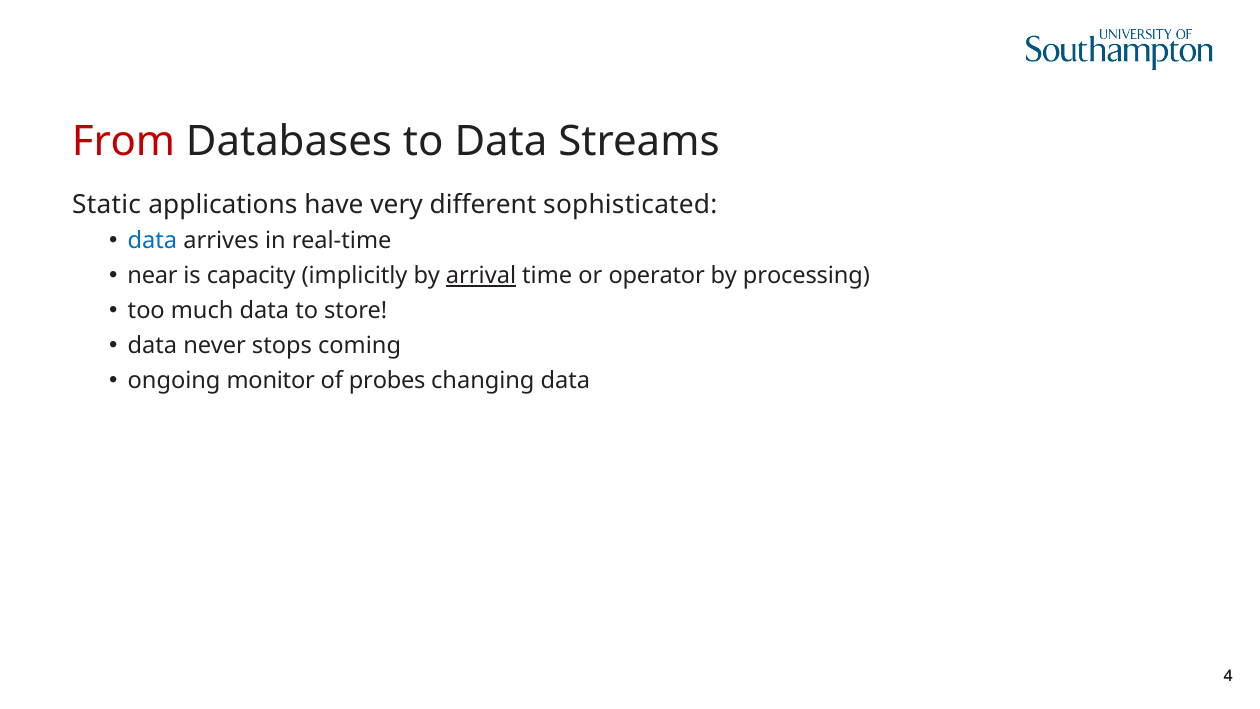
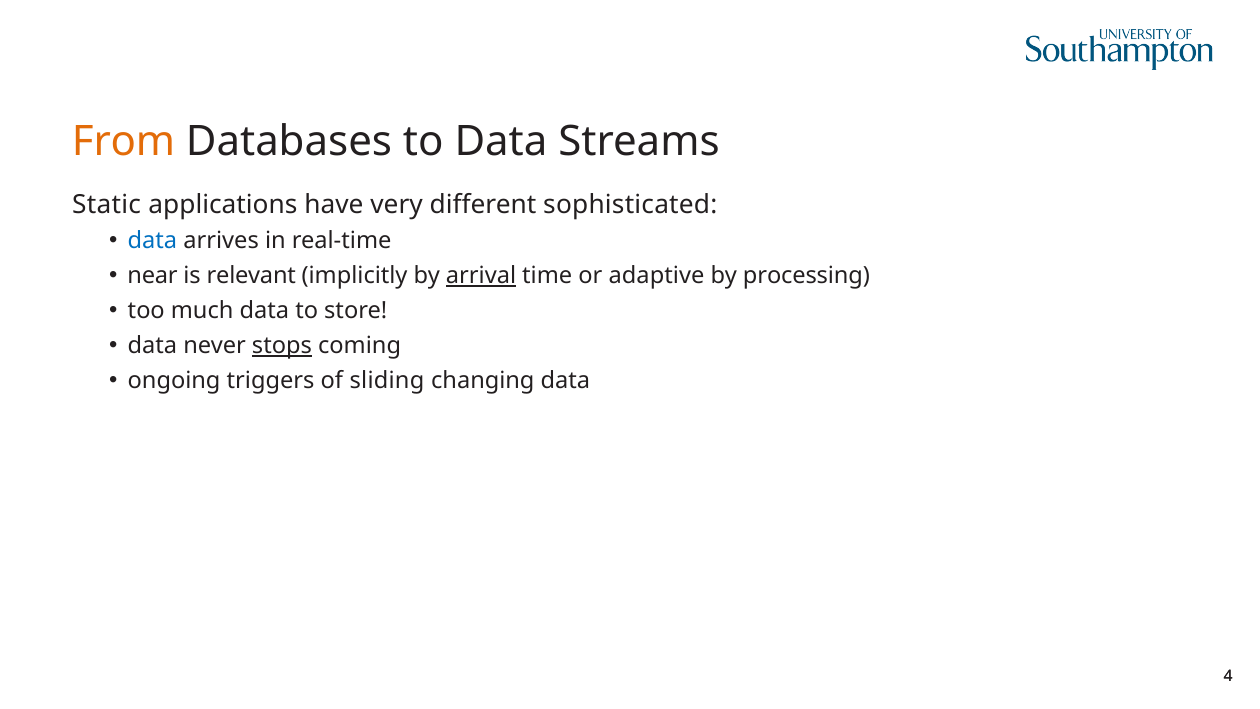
From colour: red -> orange
capacity: capacity -> relevant
operator: operator -> adaptive
stops underline: none -> present
monitor: monitor -> triggers
probes: probes -> sliding
